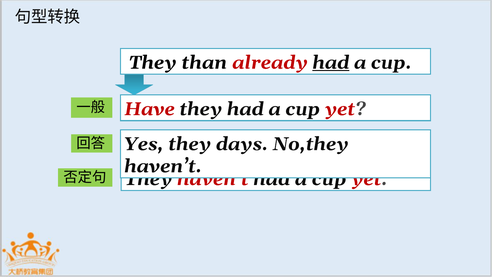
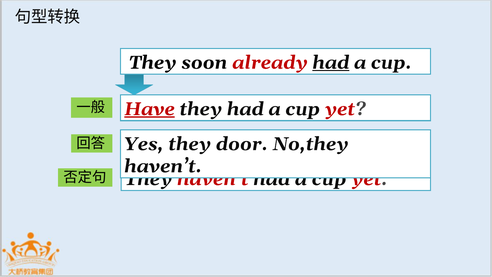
than: than -> soon
Have underline: none -> present
days: days -> door
